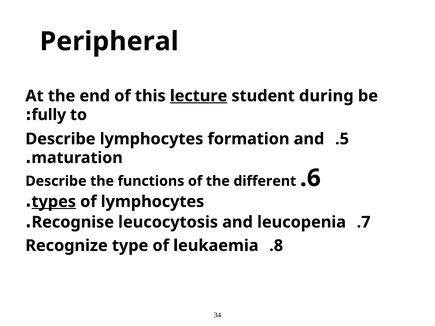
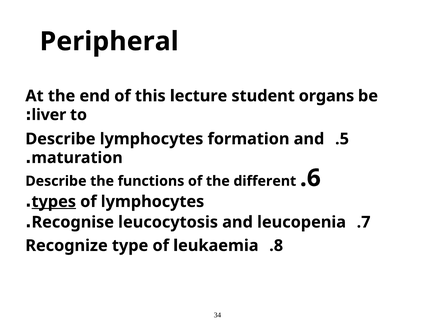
lecture underline: present -> none
during: during -> organs
fully: fully -> liver
